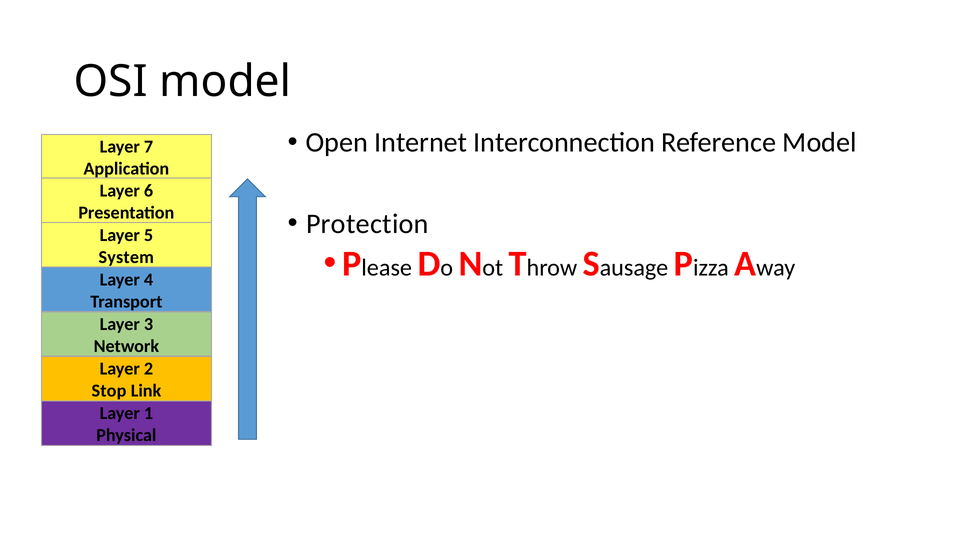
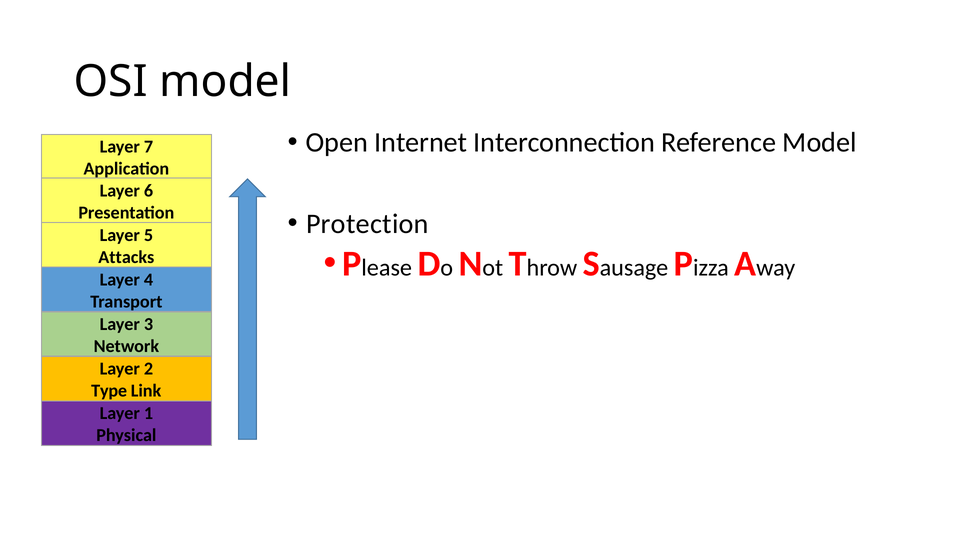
System: System -> Attacks
Stop: Stop -> Type
